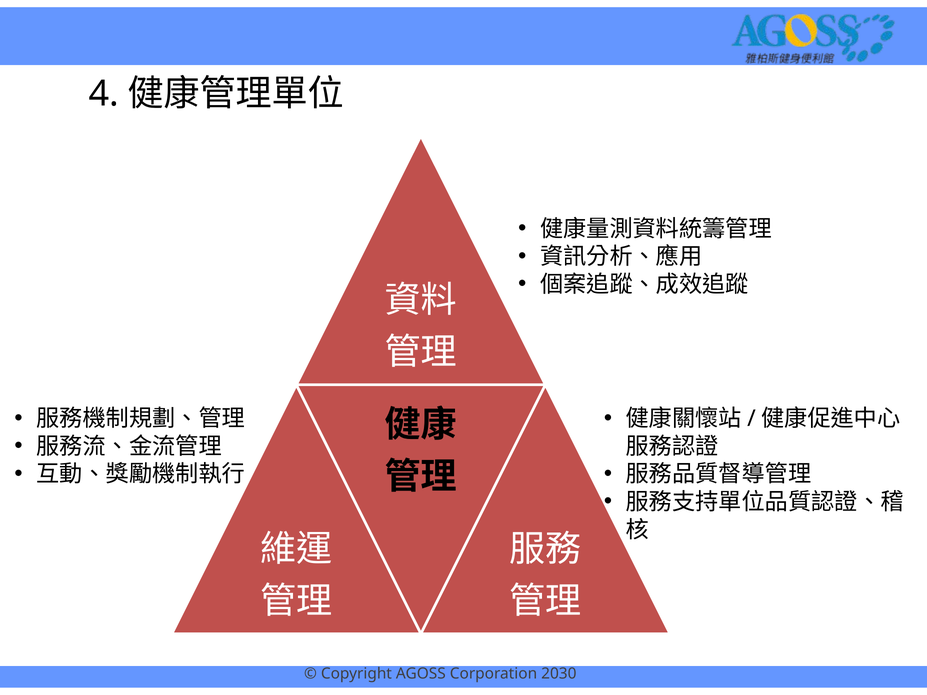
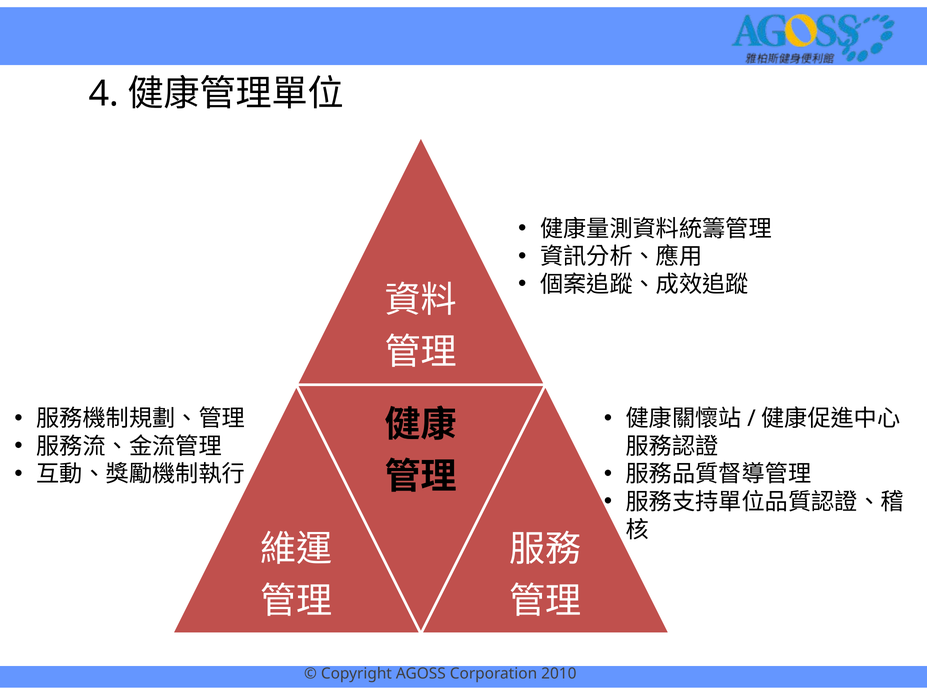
2030: 2030 -> 2010
